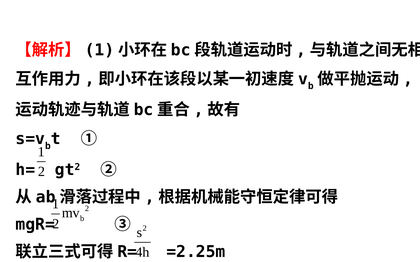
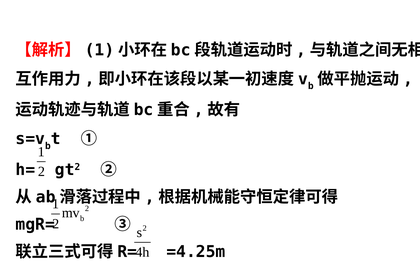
=2.25m: =2.25m -> =4.25m
